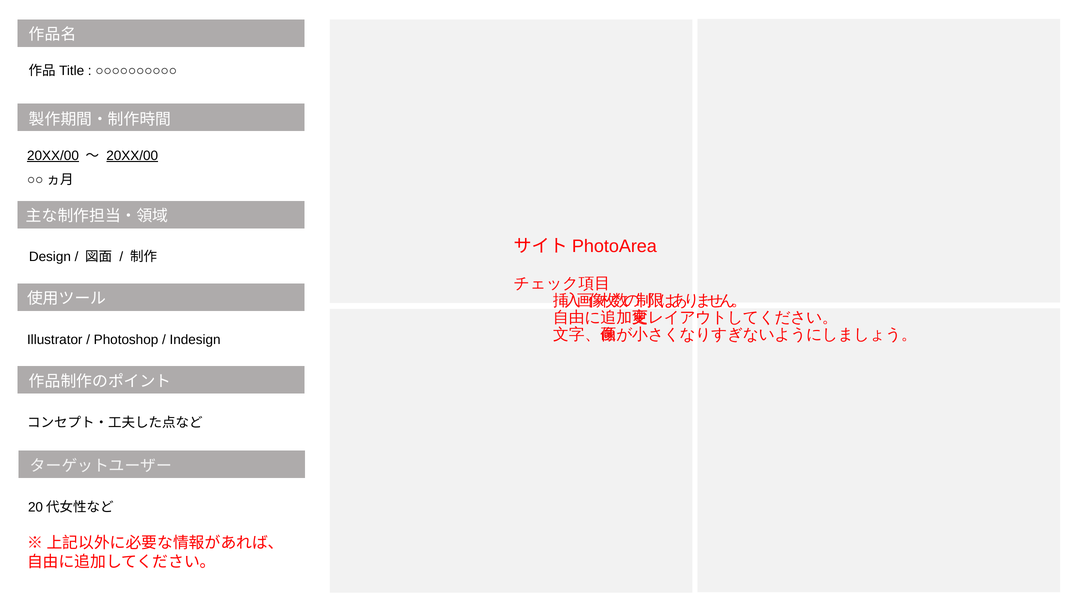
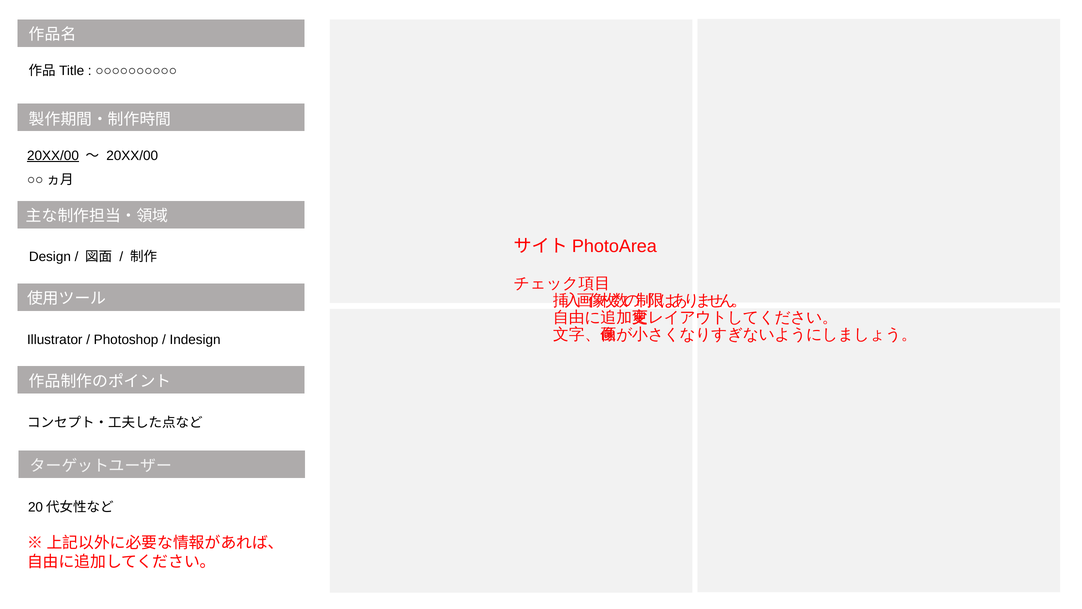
20XX/00 at (132, 155) underline: present -> none
